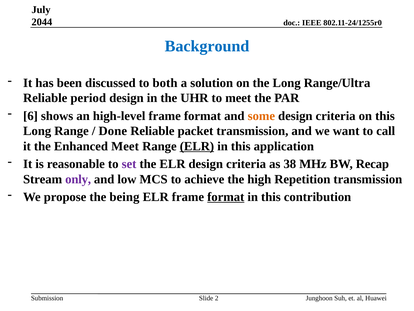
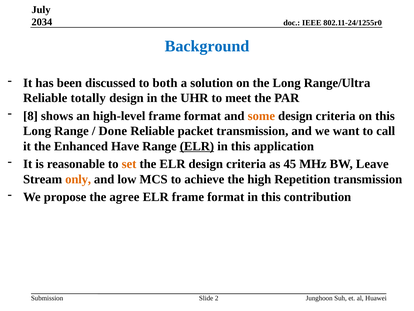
2044: 2044 -> 2034
period: period -> totally
6: 6 -> 8
Enhanced Meet: Meet -> Have
set colour: purple -> orange
38: 38 -> 45
Recap: Recap -> Leave
only colour: purple -> orange
being: being -> agree
format at (226, 197) underline: present -> none
